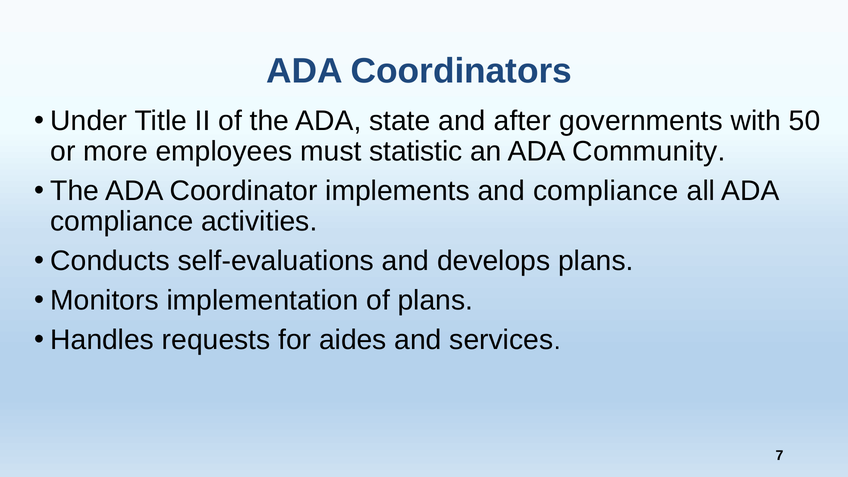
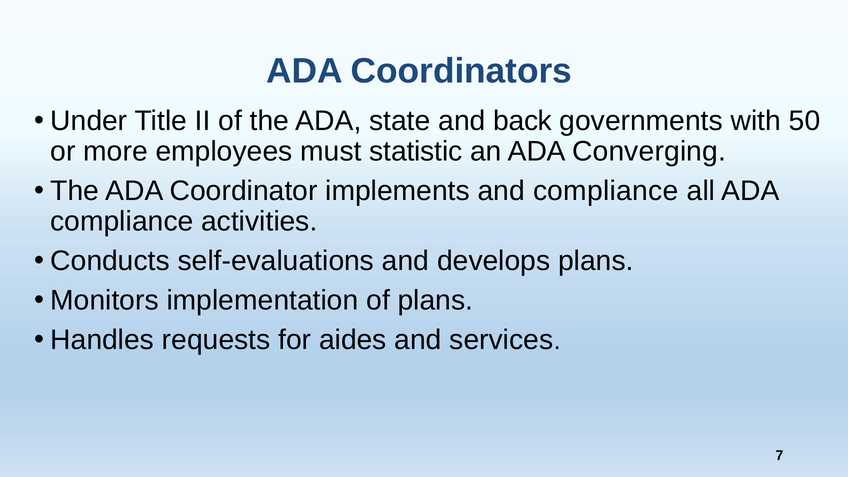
after: after -> back
Community: Community -> Converging
